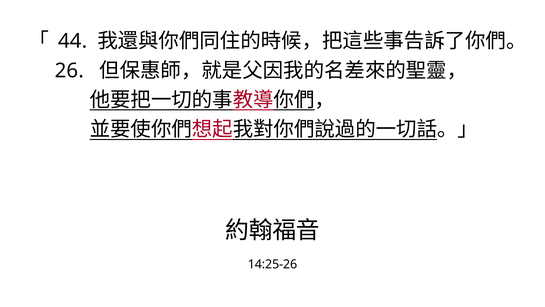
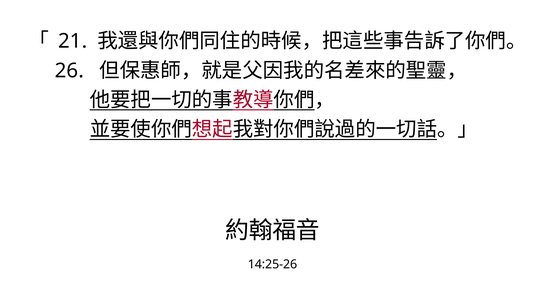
44: 44 -> 21
